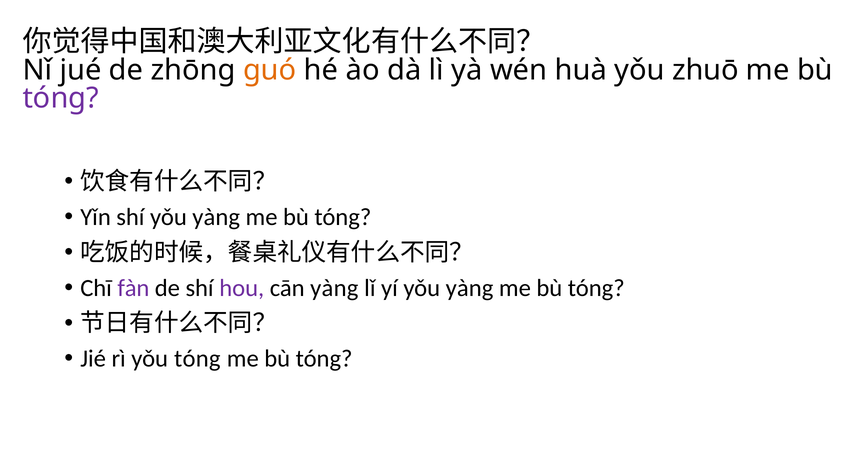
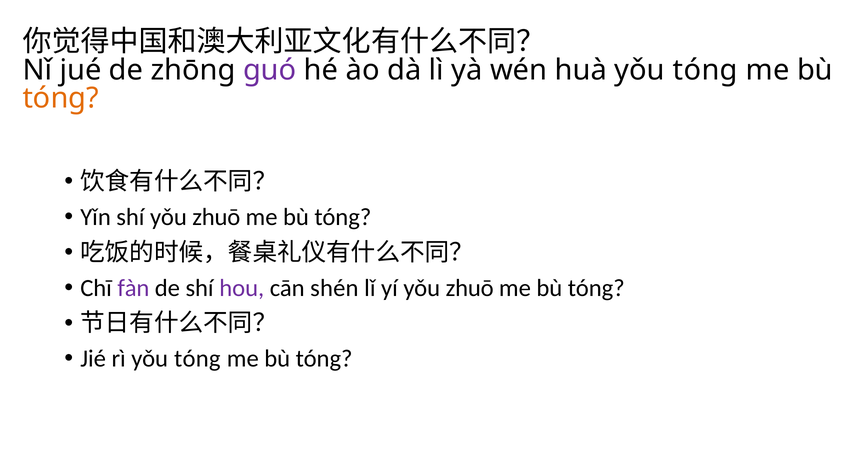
guó colour: orange -> purple
huà yǒu zhuō: zhuō -> tóng
tóng at (61, 98) colour: purple -> orange
shí yǒu yàng: yàng -> zhuō
cān yàng: yàng -> shén
yí yǒu yàng: yàng -> zhuō
